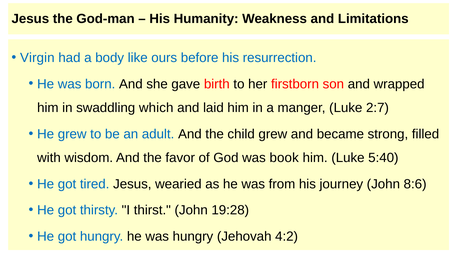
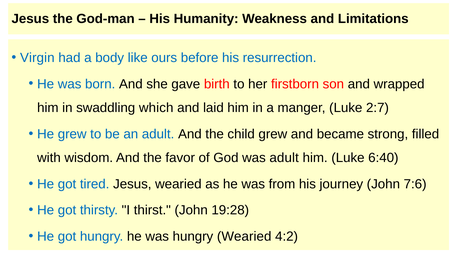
was book: book -> adult
5:40: 5:40 -> 6:40
8:6: 8:6 -> 7:6
hungry Jehovah: Jehovah -> Wearied
